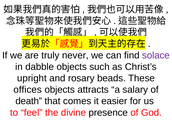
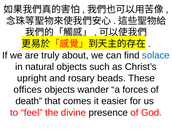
never: never -> about
solace colour: purple -> blue
dabble: dabble -> natural
attracts: attracts -> wander
salary: salary -> forces
